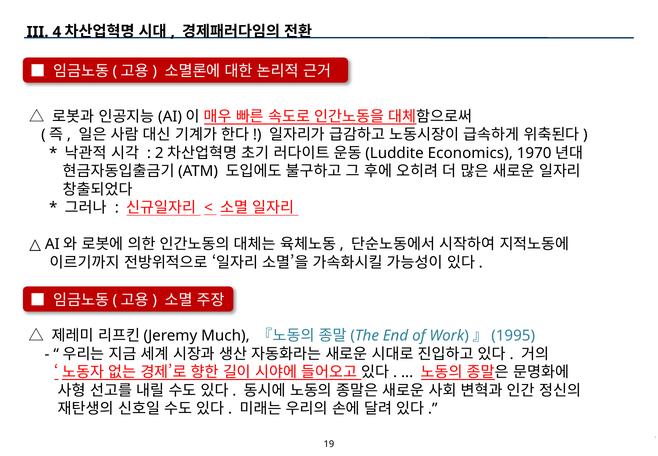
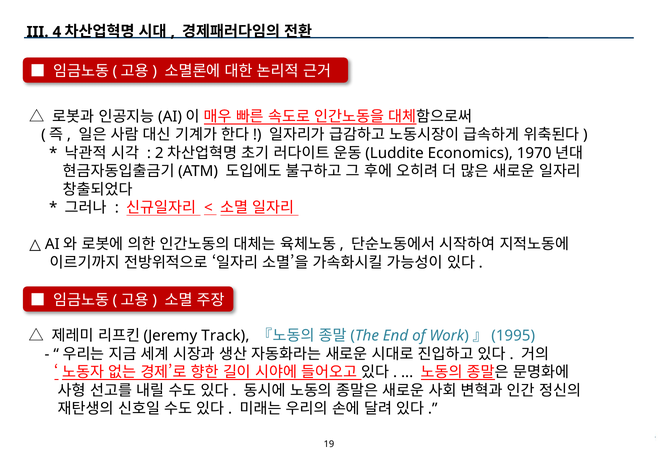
Much: Much -> Track
